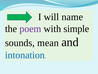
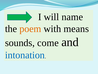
poem colour: purple -> orange
simple: simple -> means
mean: mean -> come
